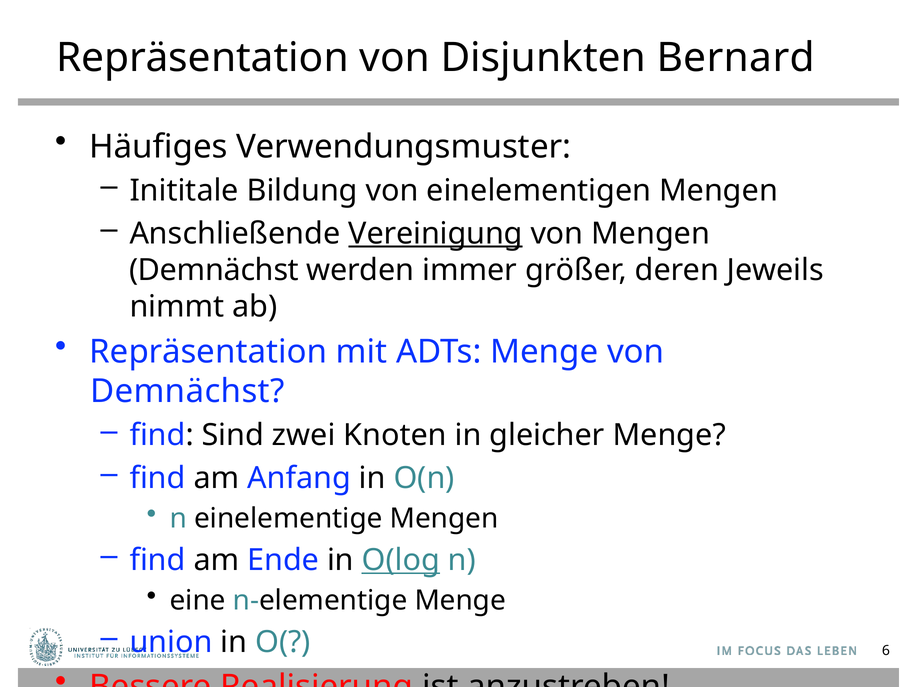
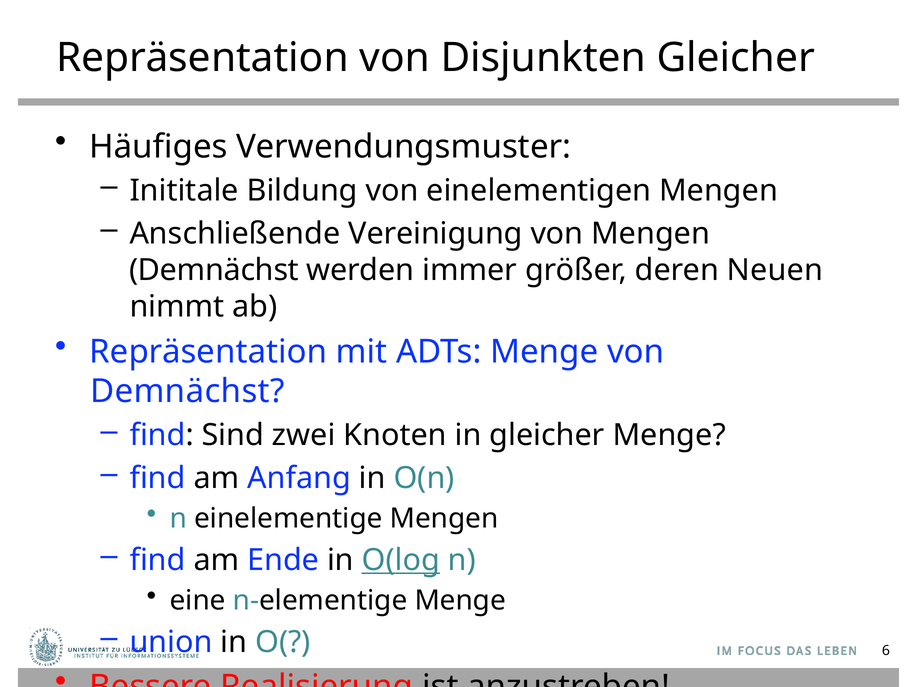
Disjunkten Bernard: Bernard -> Gleicher
Vereinigung underline: present -> none
Jeweils: Jeweils -> Neuen
